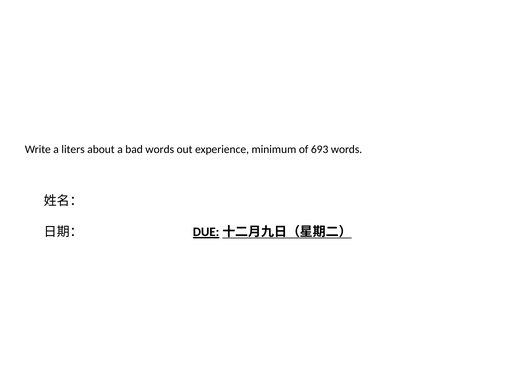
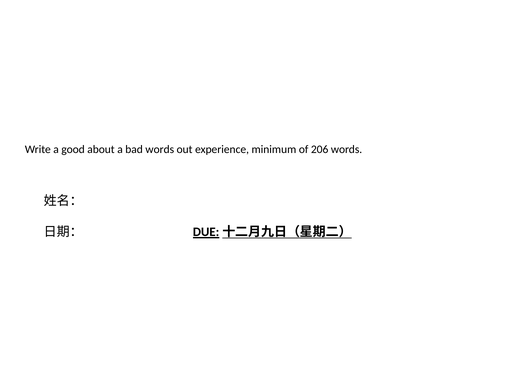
liters: liters -> good
693: 693 -> 206
